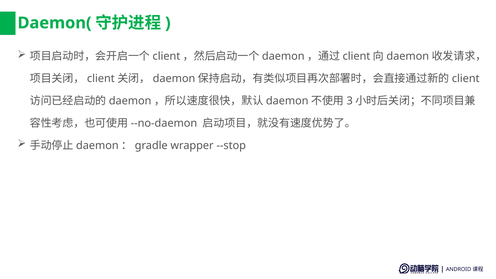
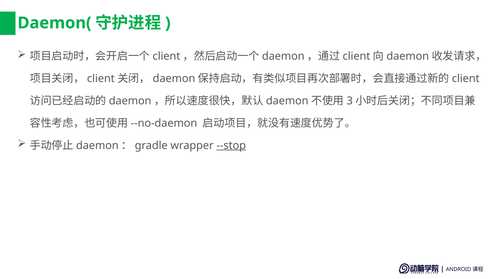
--stop underline: none -> present
